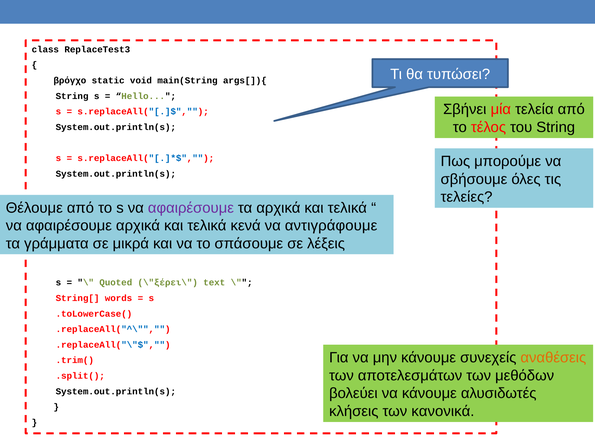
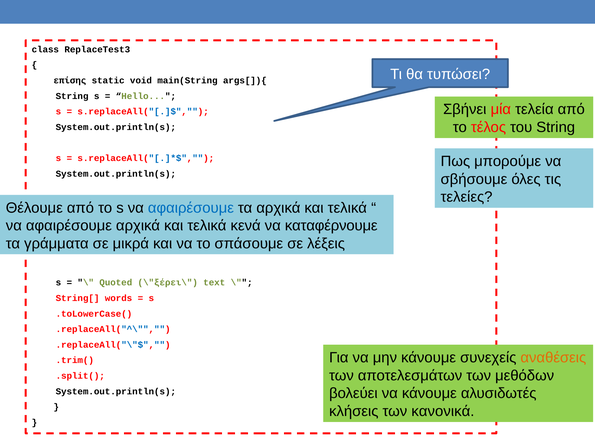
βρόγχο: βρόγχο -> επίσης
αφαιρέσουμε at (191, 208) colour: purple -> blue
αντιγράφουμε: αντιγράφουμε -> καταφέρνουμε
